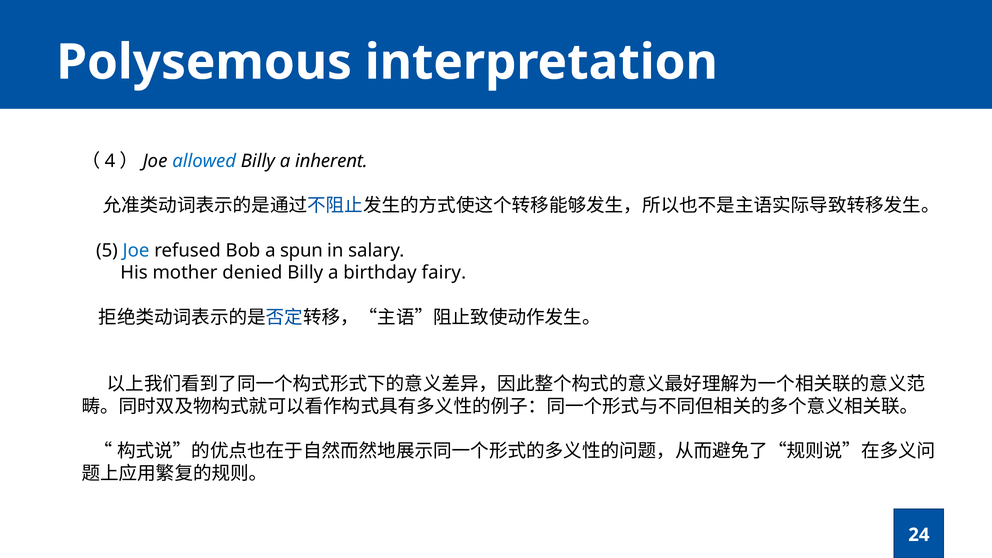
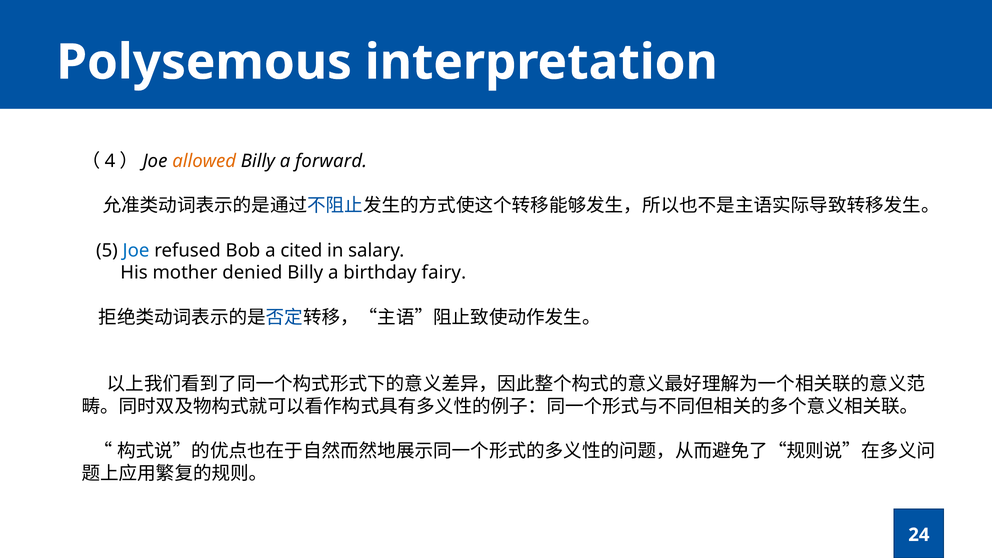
allowed colour: blue -> orange
inherent: inherent -> forward
spun: spun -> cited
